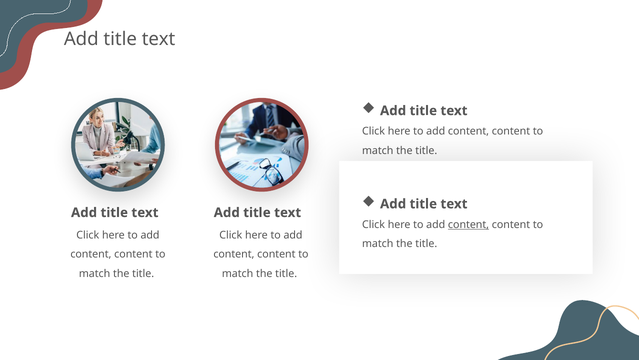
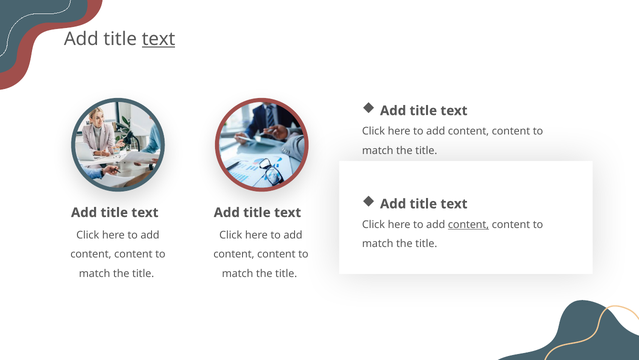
text at (159, 39) underline: none -> present
